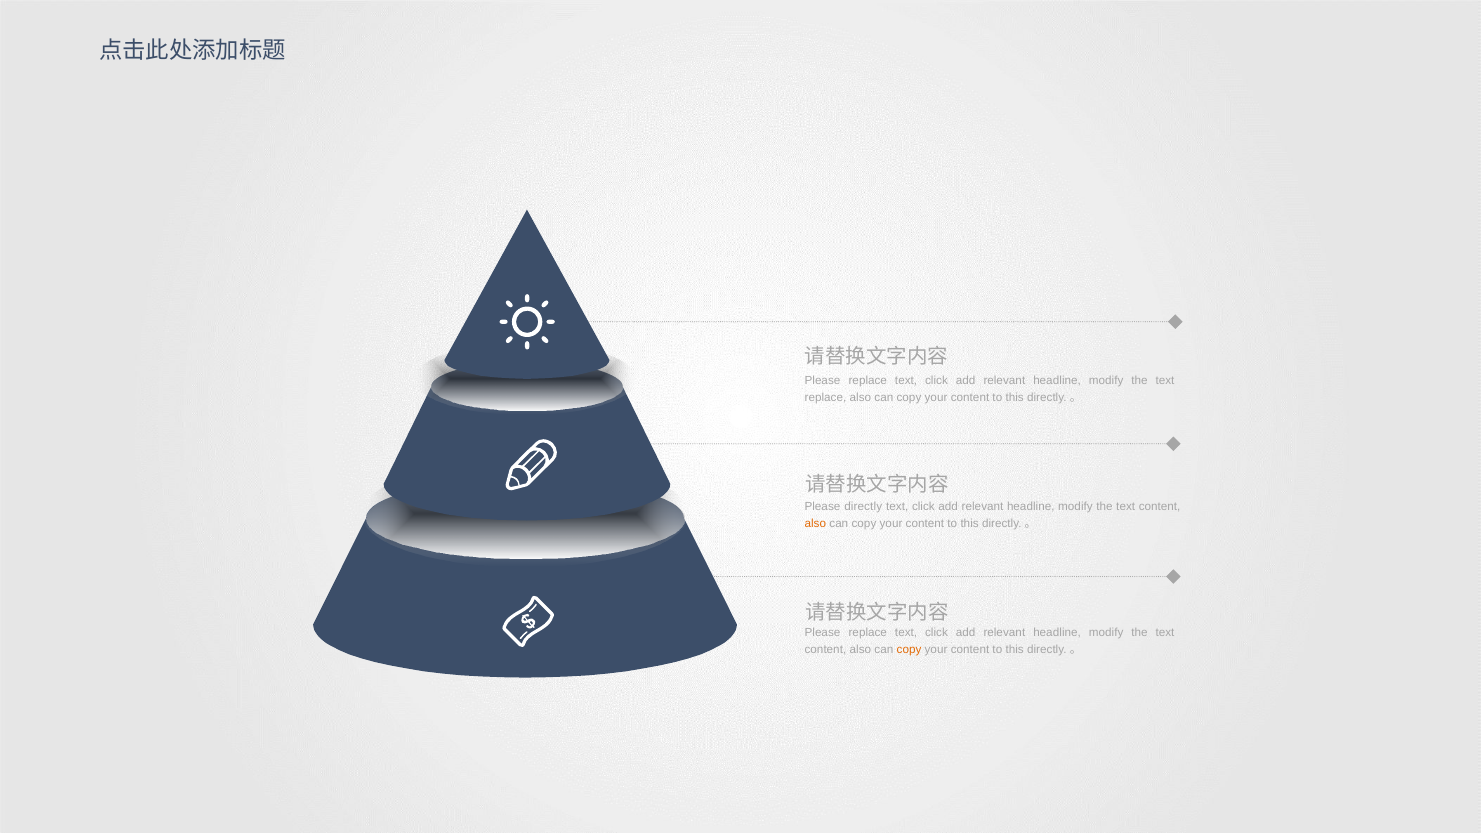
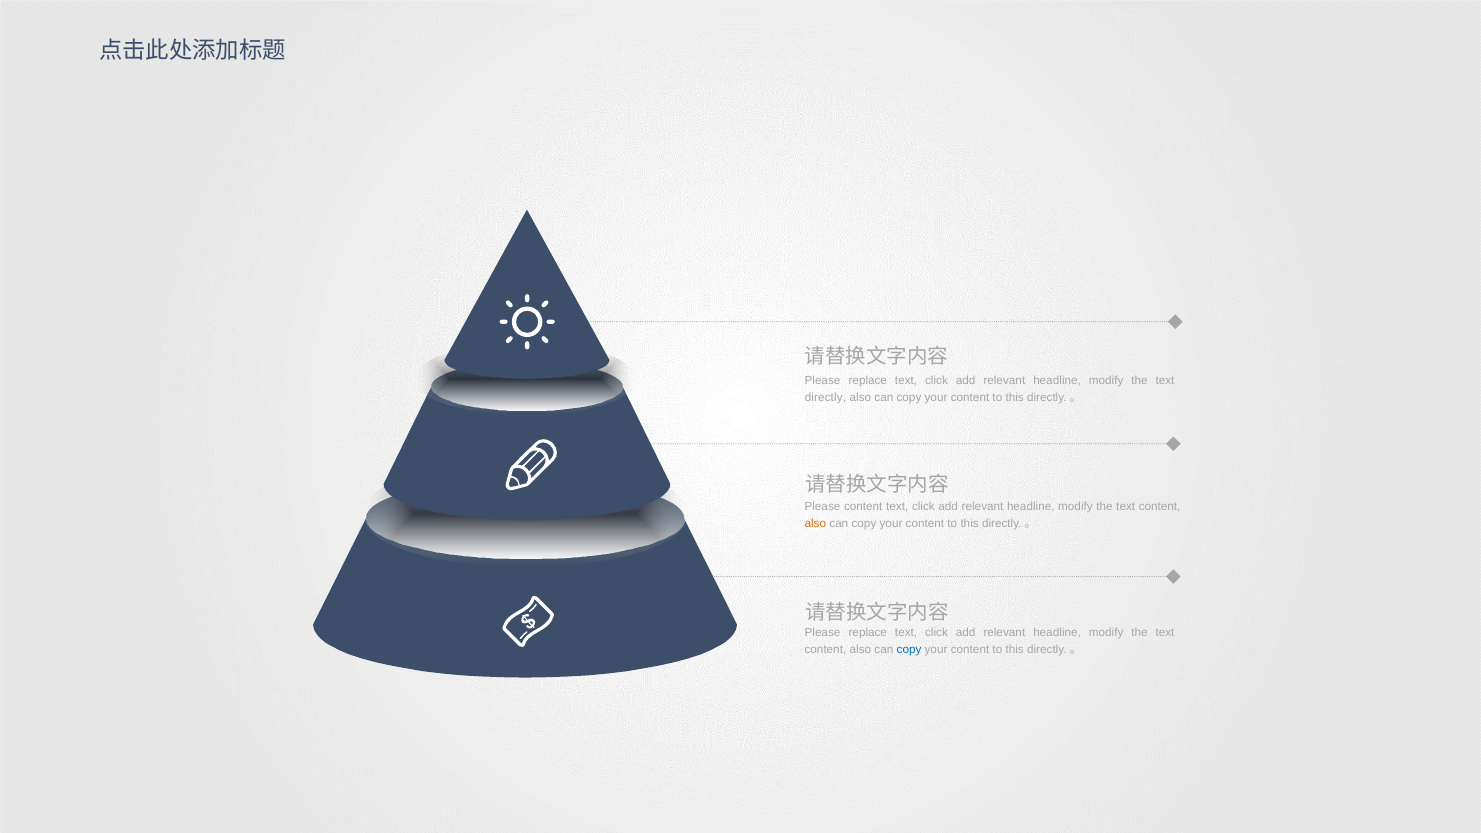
replace at (825, 398): replace -> directly
Please directly: directly -> content
copy at (909, 650) colour: orange -> blue
